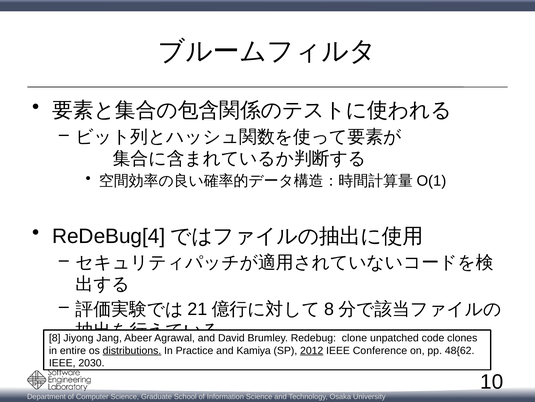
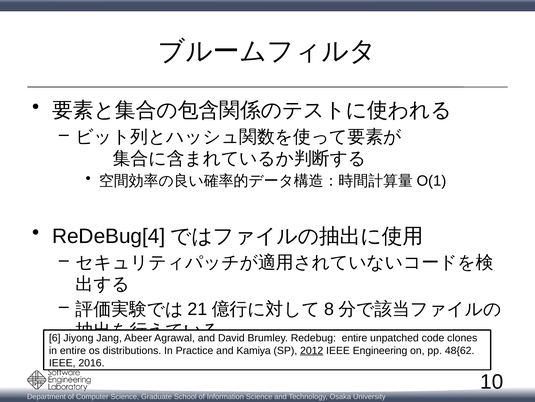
8 at (55, 337): 8 -> 6
Redebug clone: clone -> entire
distributions underline: present -> none
Conference: Conference -> Engineering
2030: 2030 -> 2016
